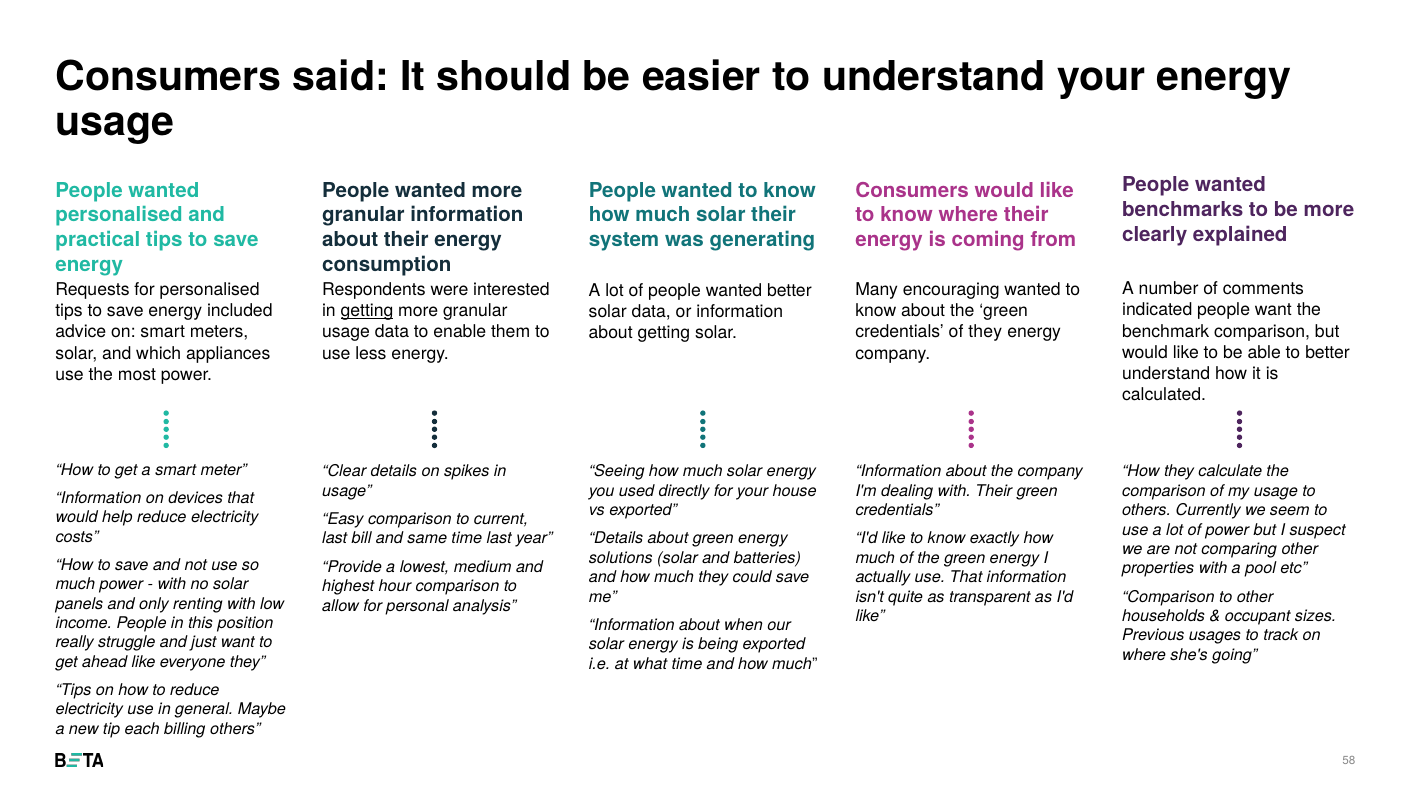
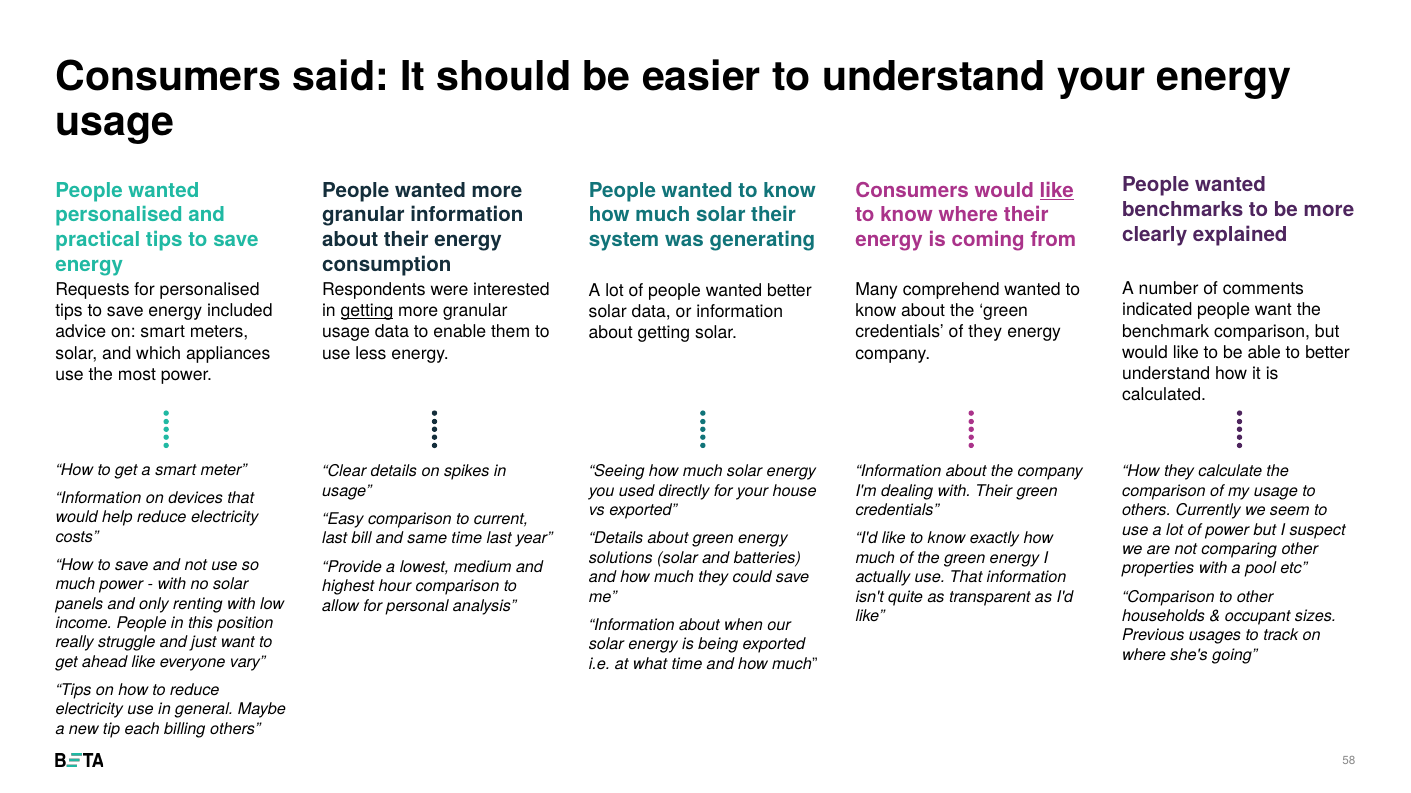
like at (1057, 191) underline: none -> present
encouraging: encouraging -> comprehend
everyone they: they -> vary
